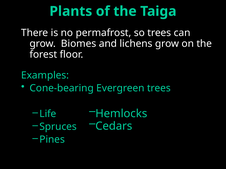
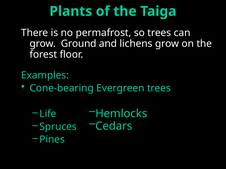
Biomes: Biomes -> Ground
